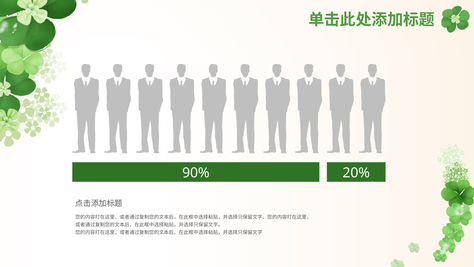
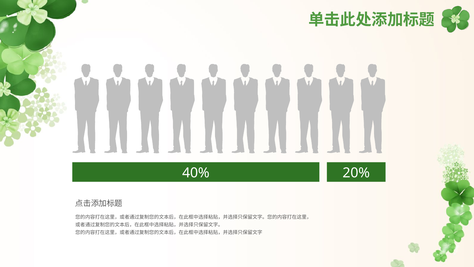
90%: 90% -> 40%
